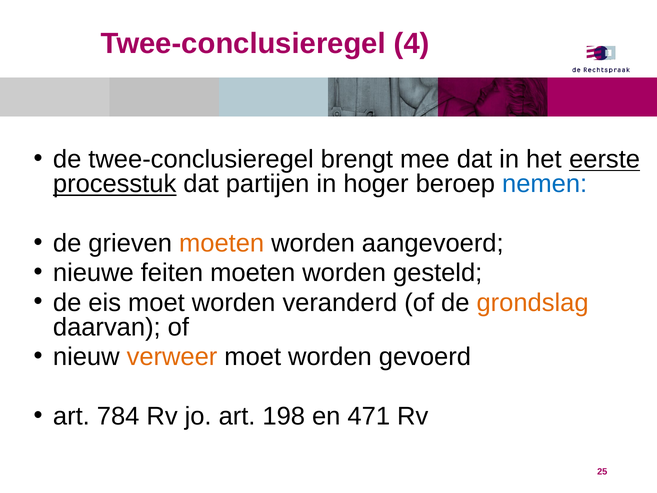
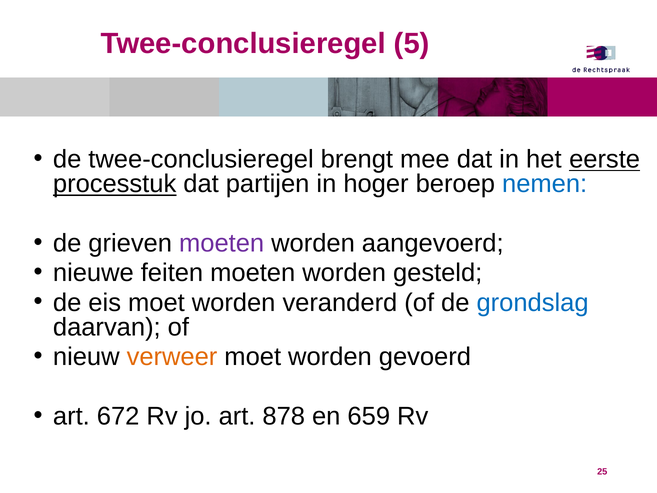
4: 4 -> 5
moeten at (222, 243) colour: orange -> purple
grondslag colour: orange -> blue
784: 784 -> 672
198: 198 -> 878
471: 471 -> 659
